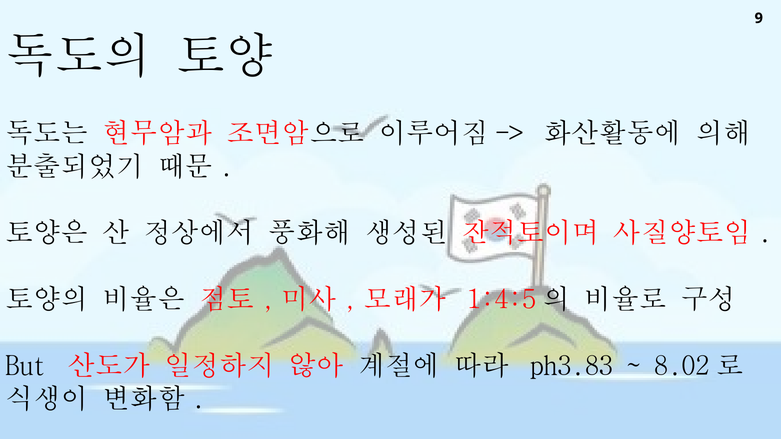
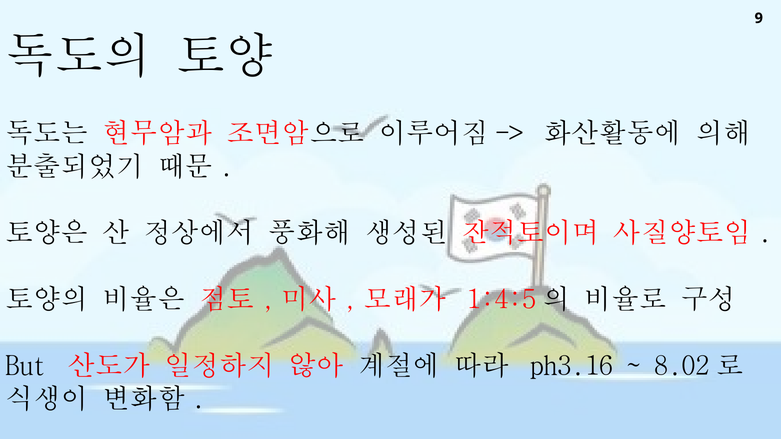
ph3.83: ph3.83 -> ph3.16
